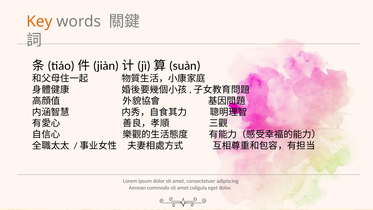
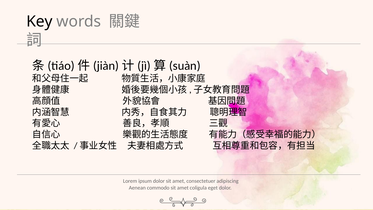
Key colour: orange -> black
